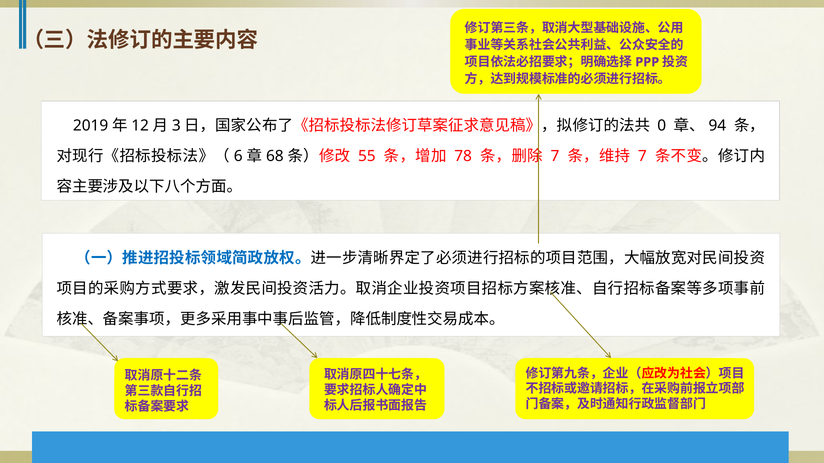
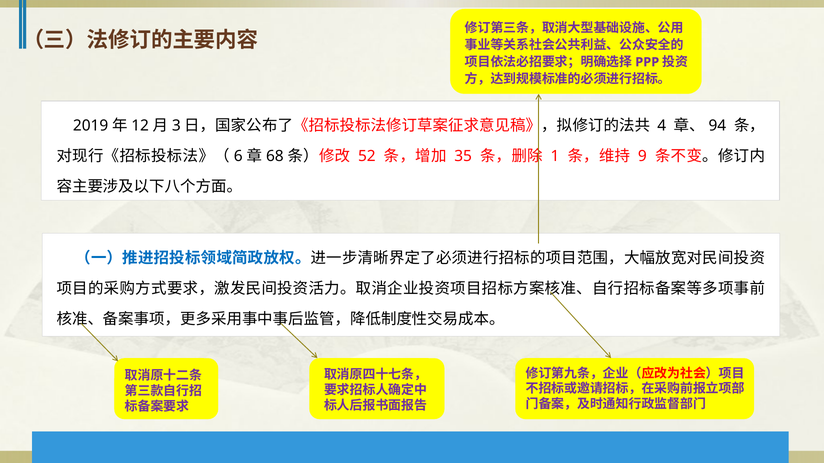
0: 0 -> 4
55: 55 -> 52
78: 78 -> 35
7 at (555, 156): 7 -> 1
7 at (642, 156): 7 -> 9
